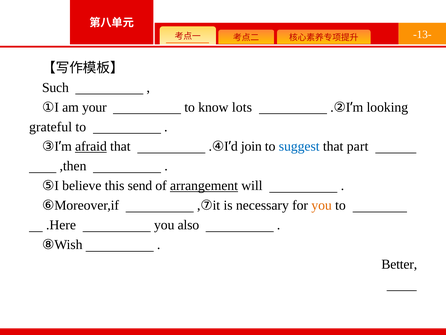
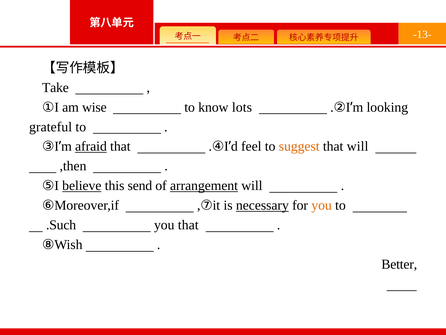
Such: Such -> Take
your: your -> wise
join: join -> feel
suggest colour: blue -> orange
that part: part -> will
believe underline: none -> present
necessary underline: none -> present
.Here: .Here -> .Such
you also: also -> that
